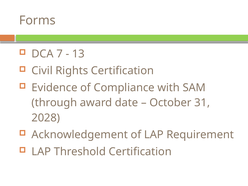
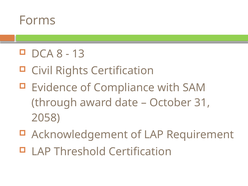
7: 7 -> 8
2028: 2028 -> 2058
